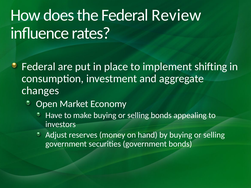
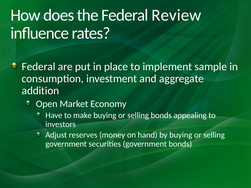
shifting: shifting -> sample
changes: changes -> addition
